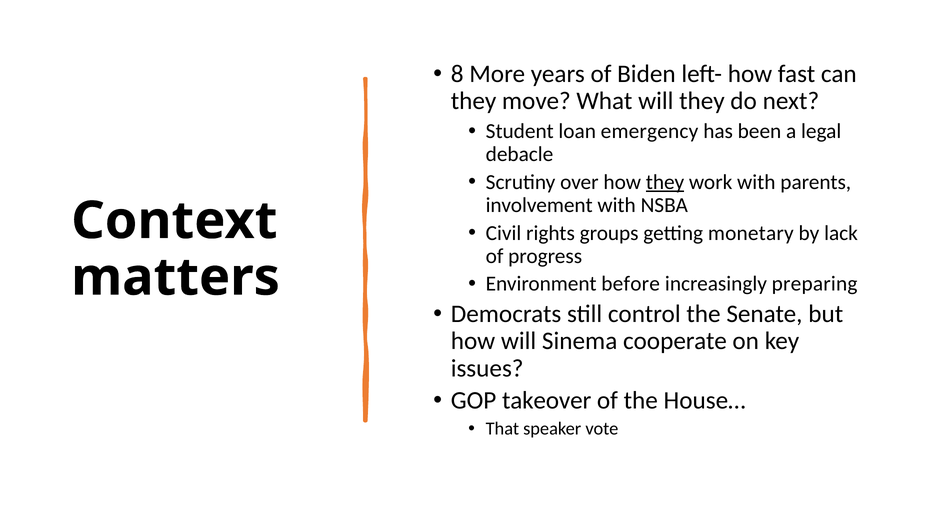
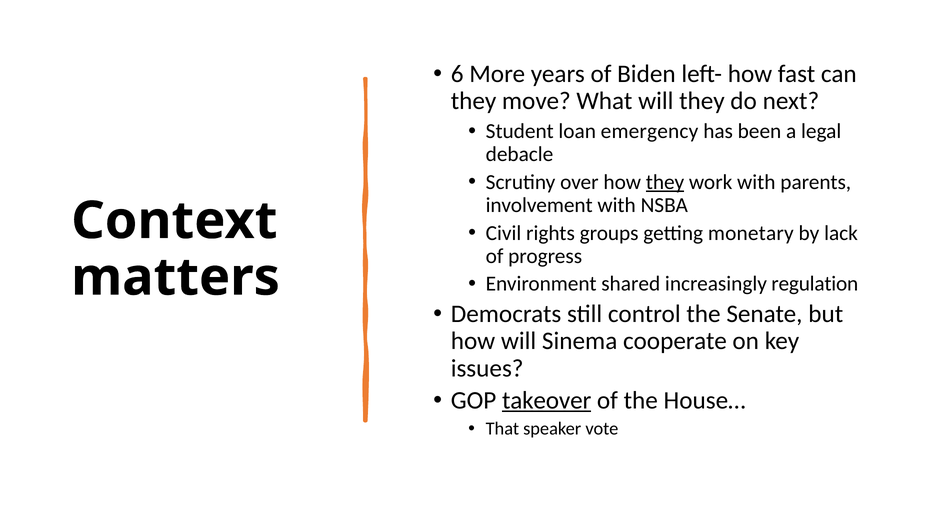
8: 8 -> 6
before: before -> shared
preparing: preparing -> regulation
takeover underline: none -> present
